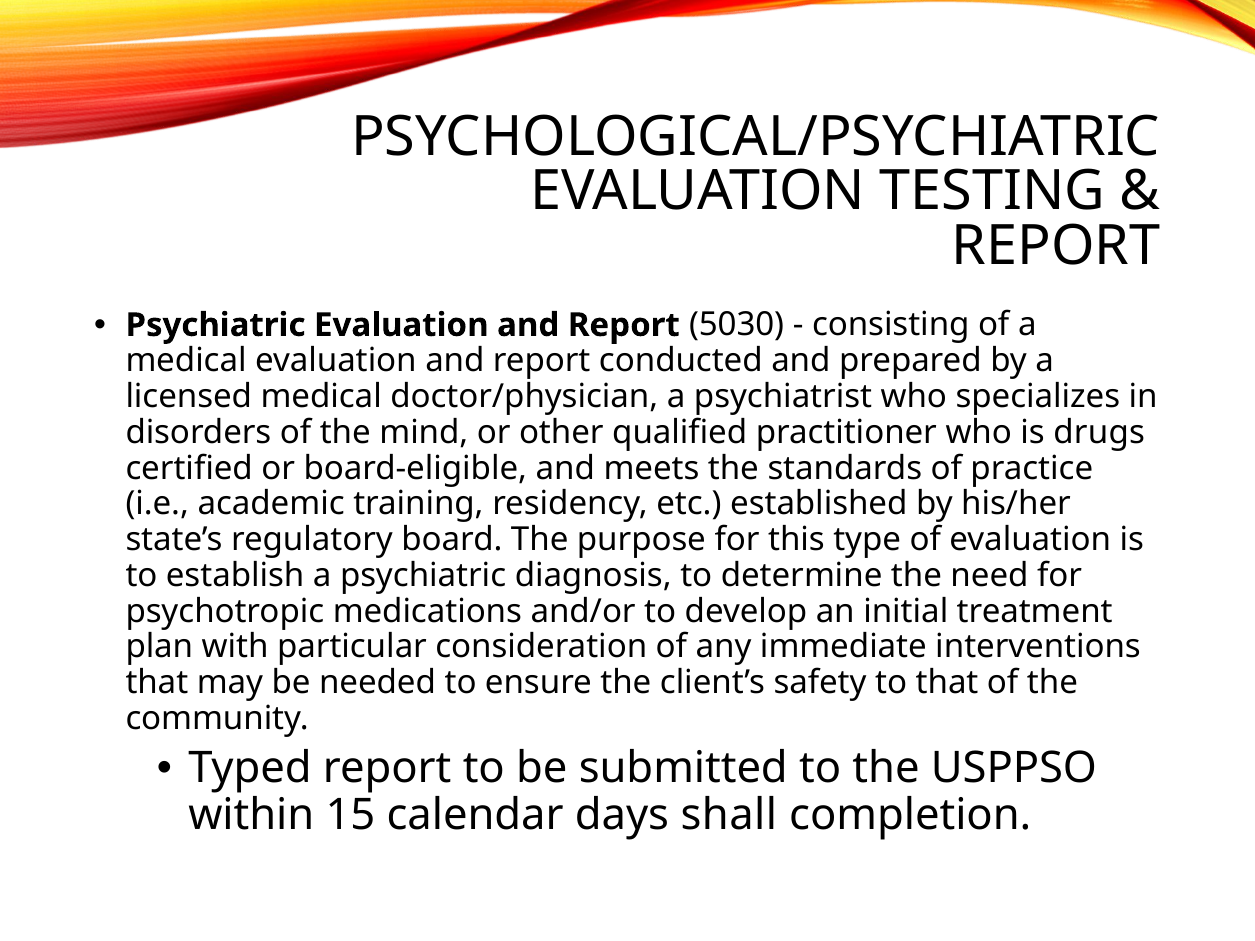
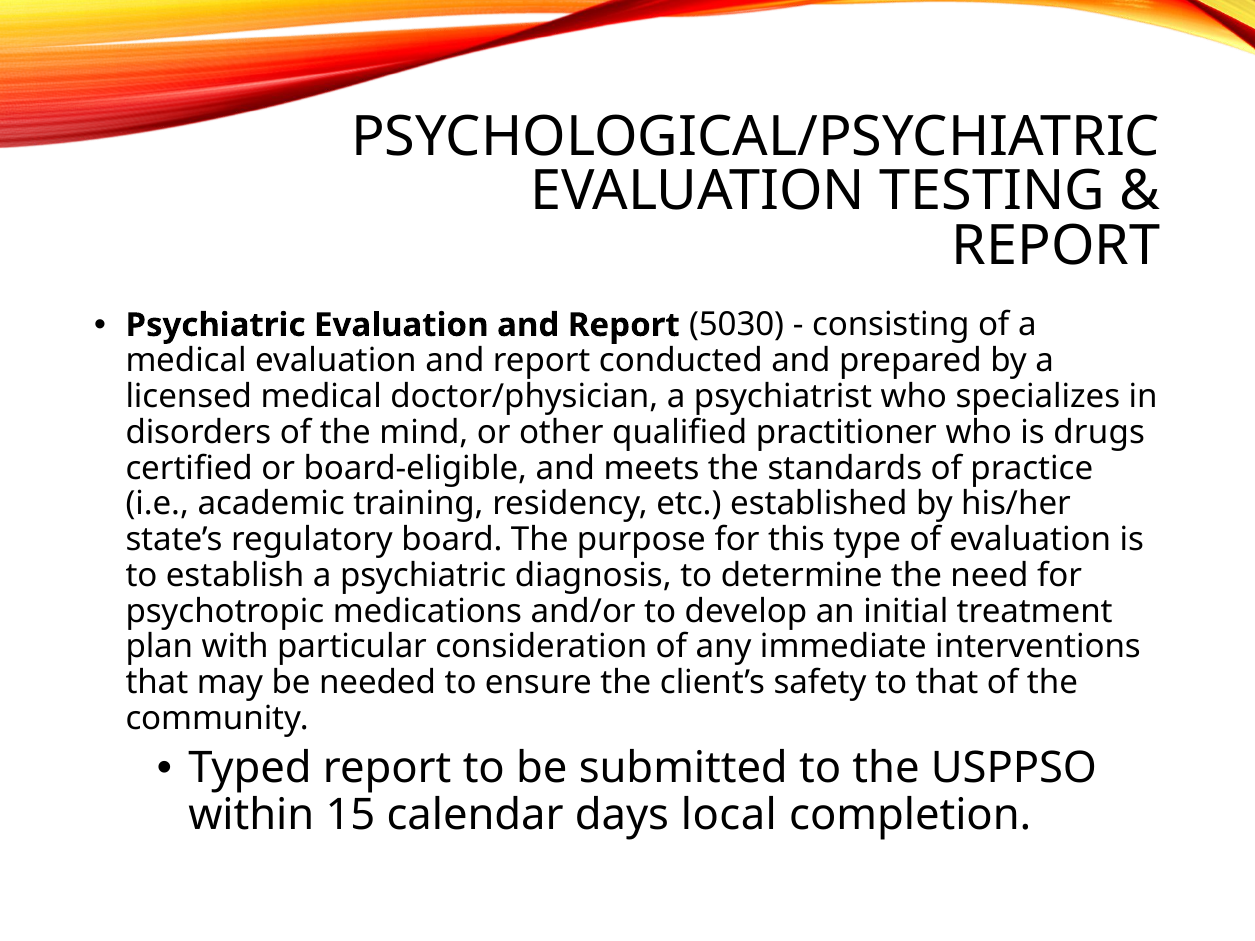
shall: shall -> local
